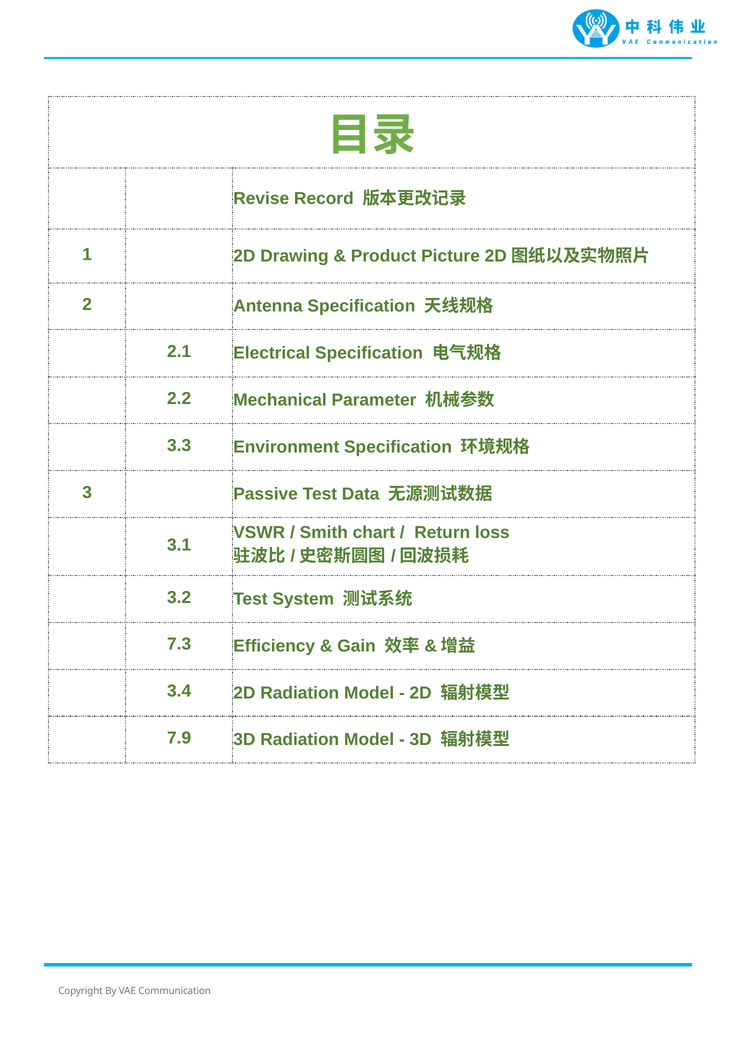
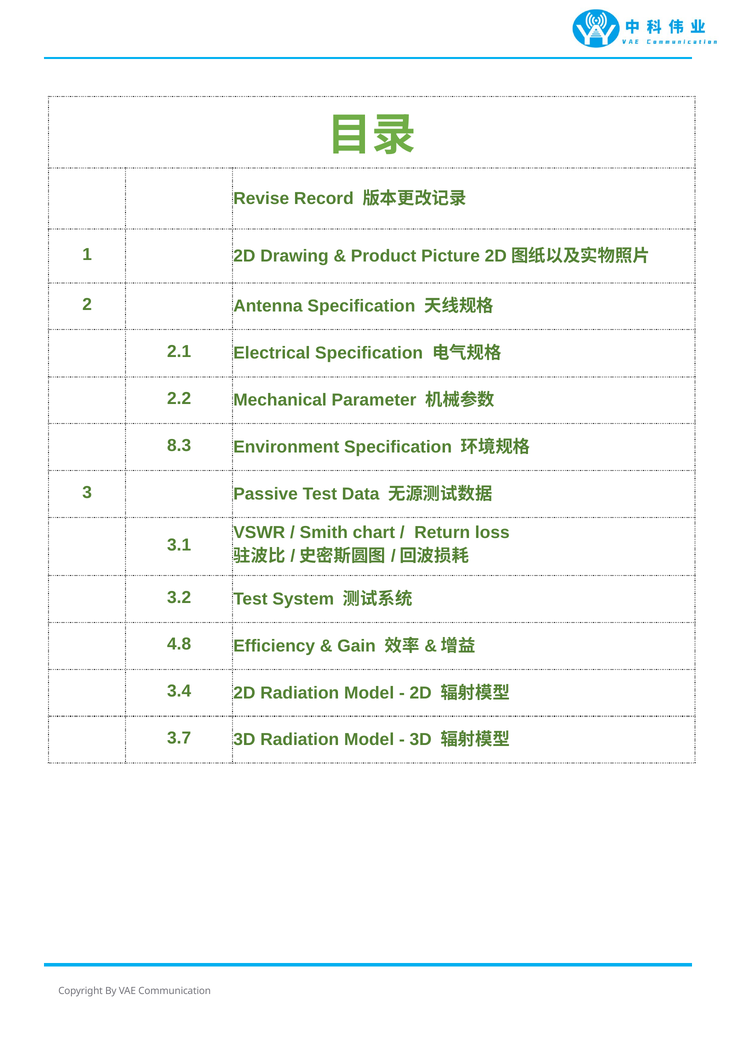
3.3: 3.3 -> 8.3
7.3: 7.3 -> 4.8
7.9: 7.9 -> 3.7
